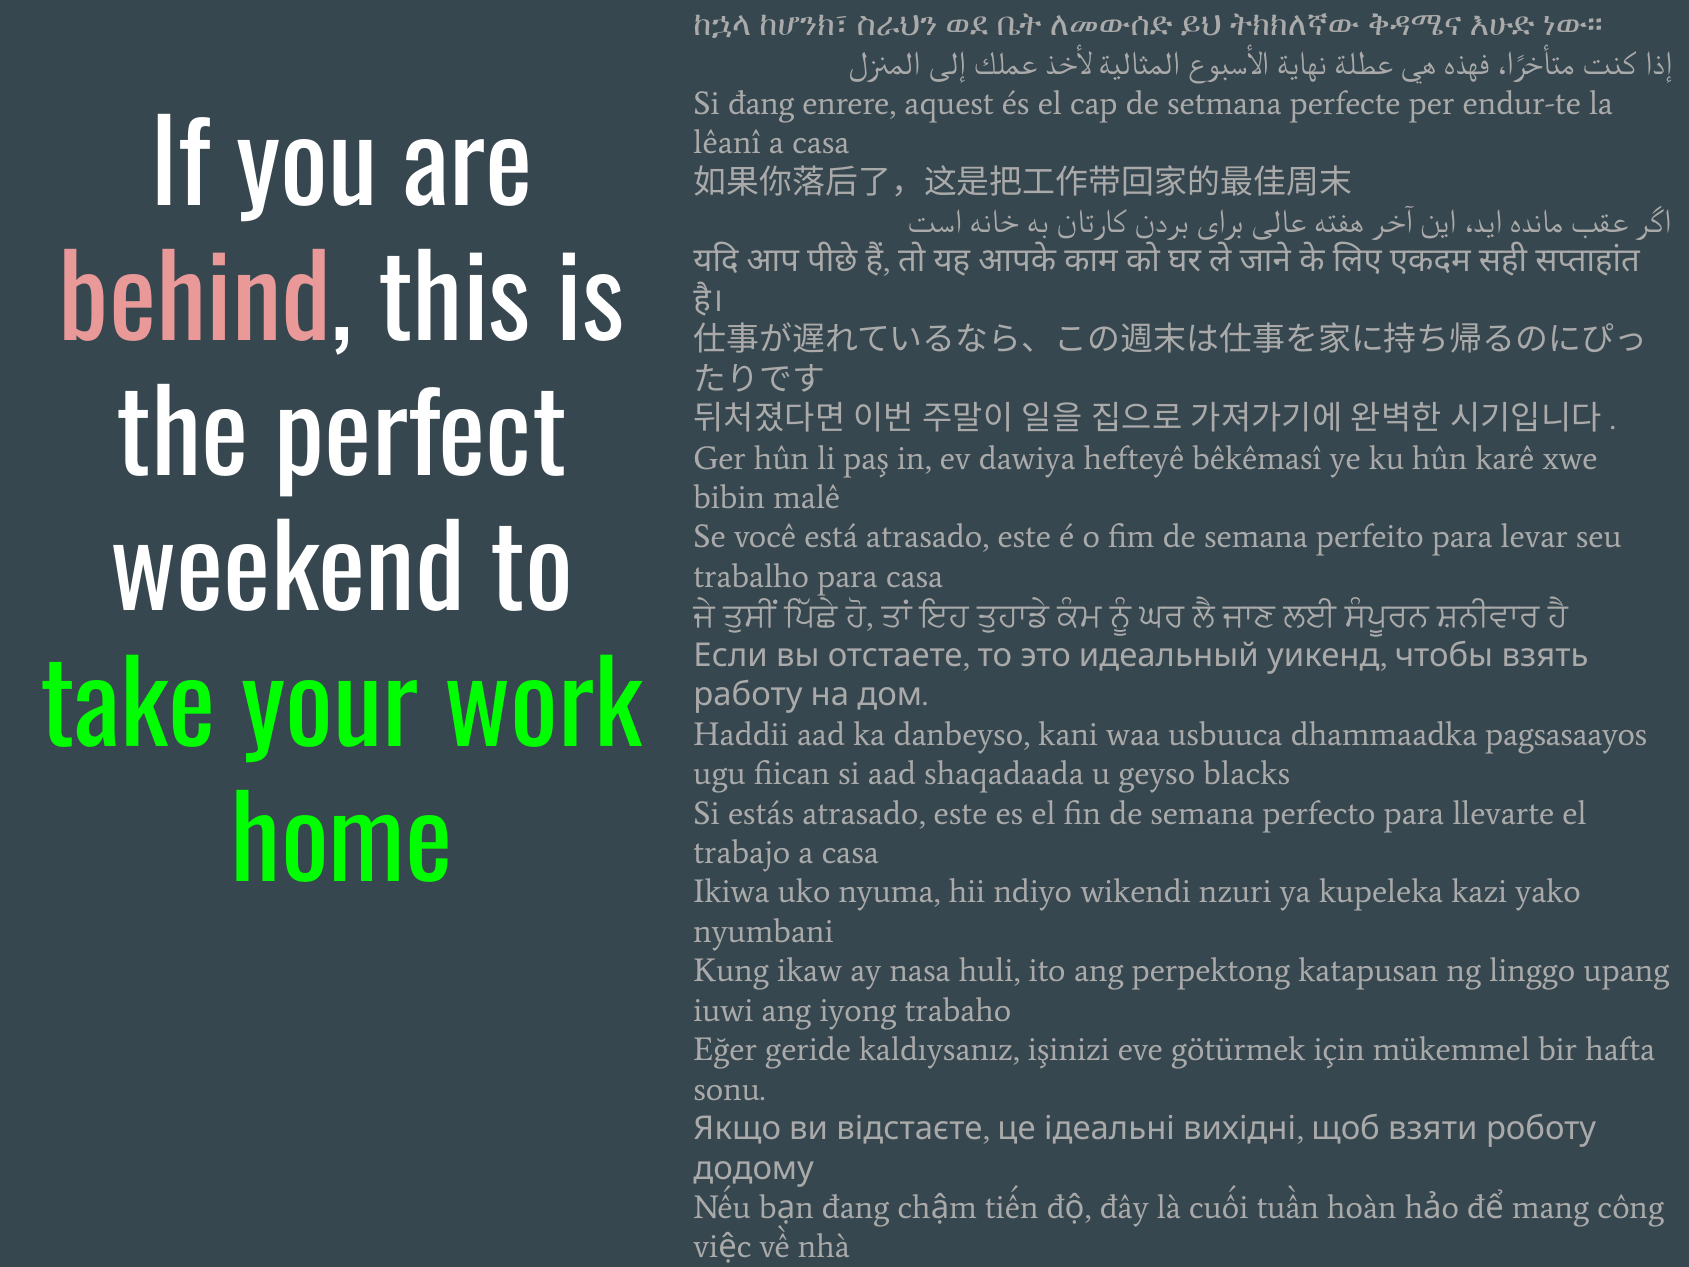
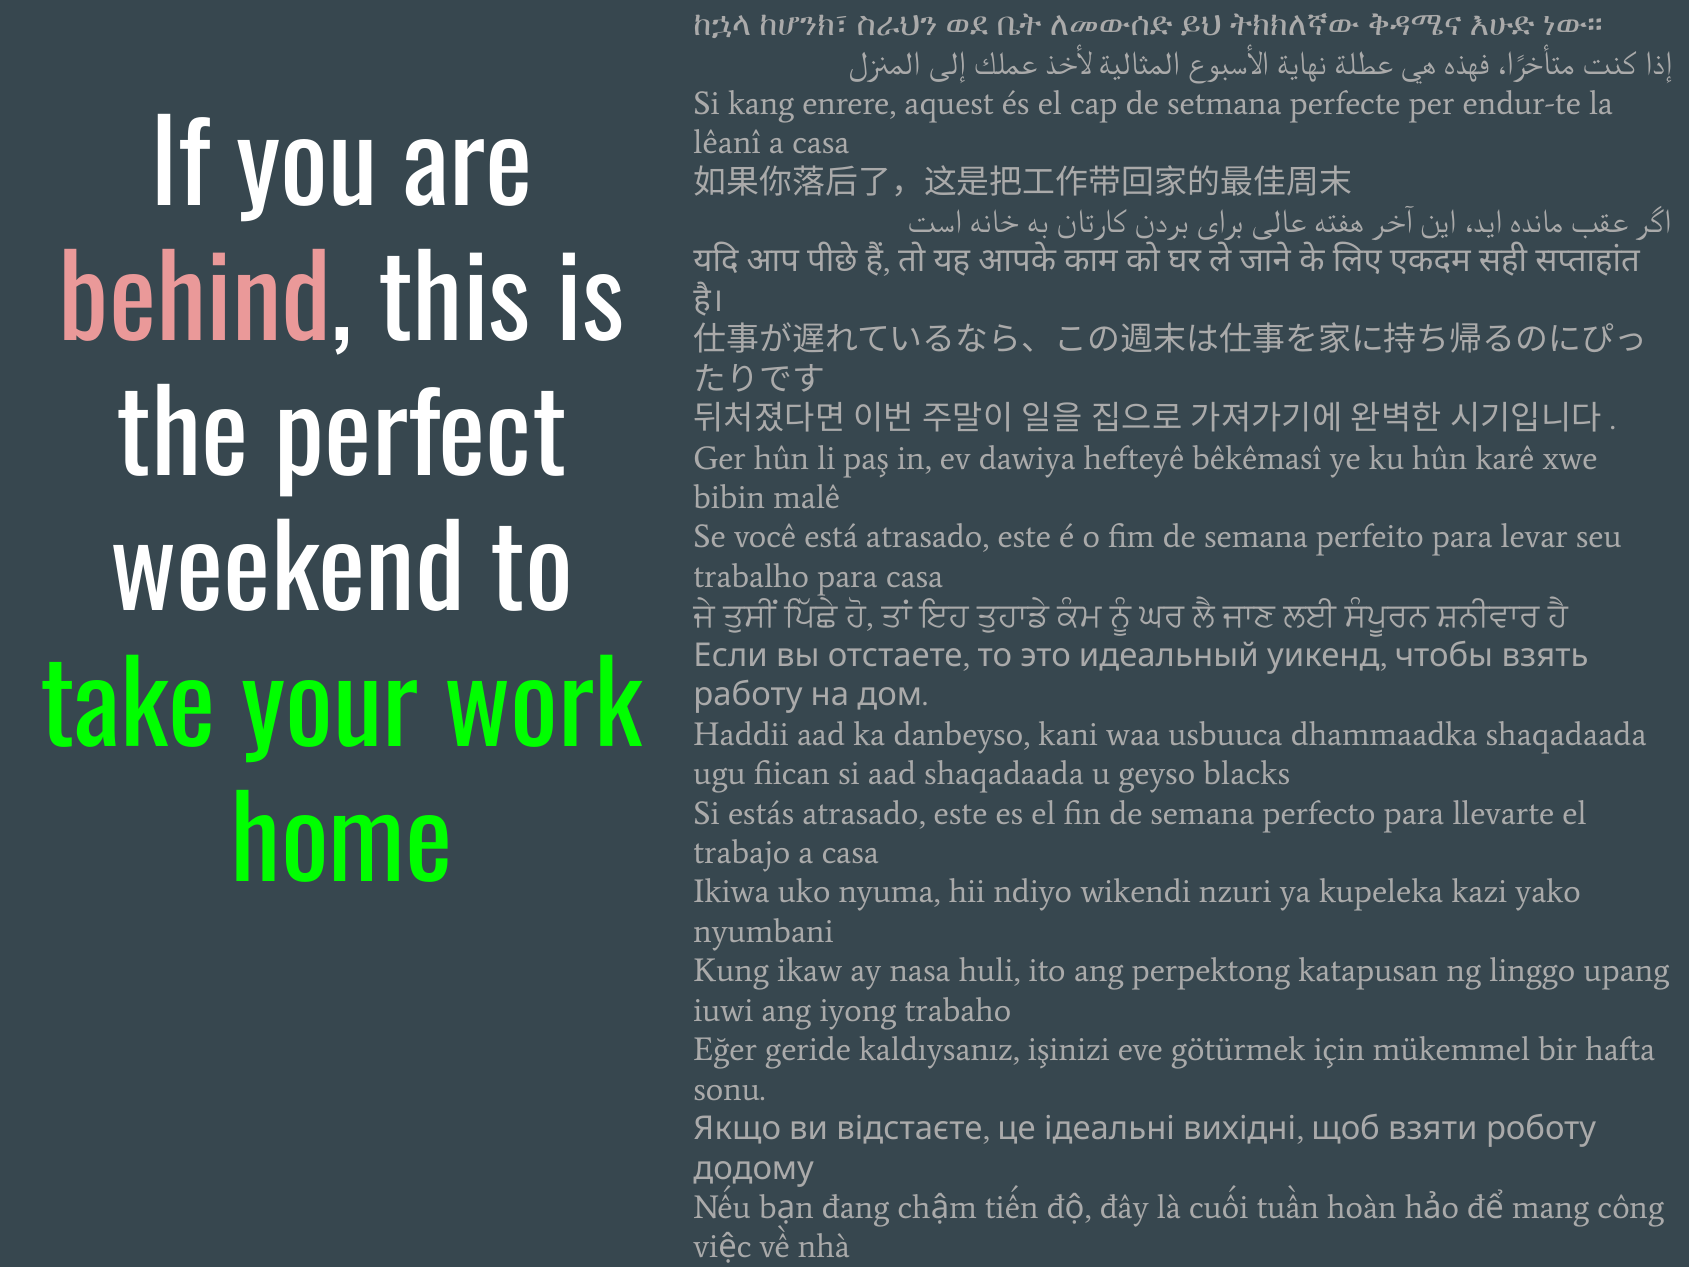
Si đang: đang -> kang
dhammaadka pagsasaayos: pagsasaayos -> shaqadaada
